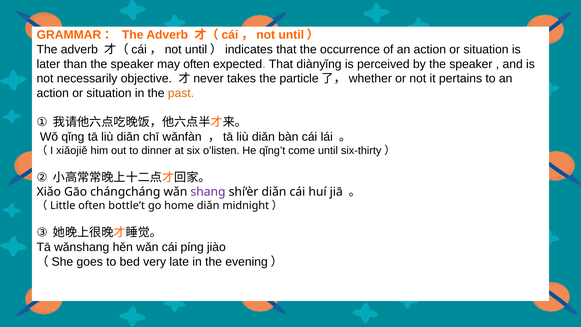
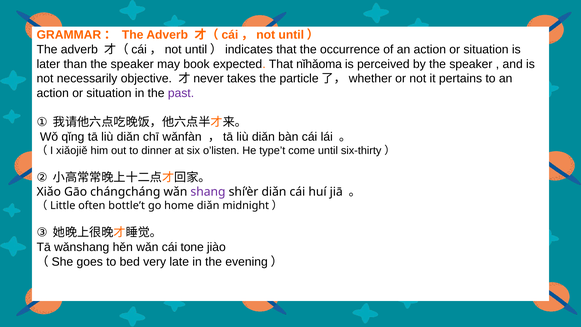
may often: often -> book
diànyǐng: diànyǐng -> nǐhǎoma
past colour: orange -> purple
qǐng’t: qǐng’t -> type’t
píng: píng -> tone
